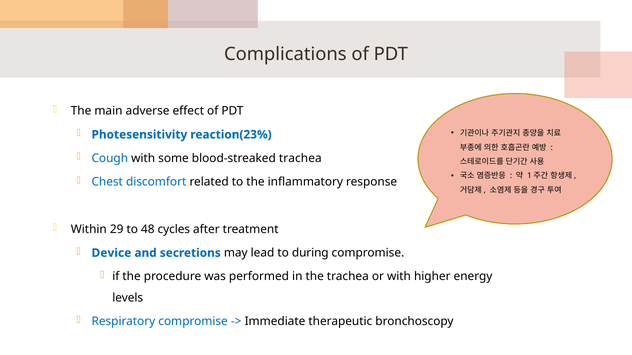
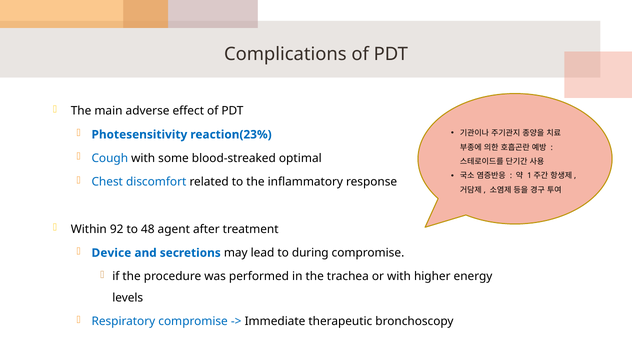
blood-streaked trachea: trachea -> optimal
29: 29 -> 92
cycles: cycles -> agent
